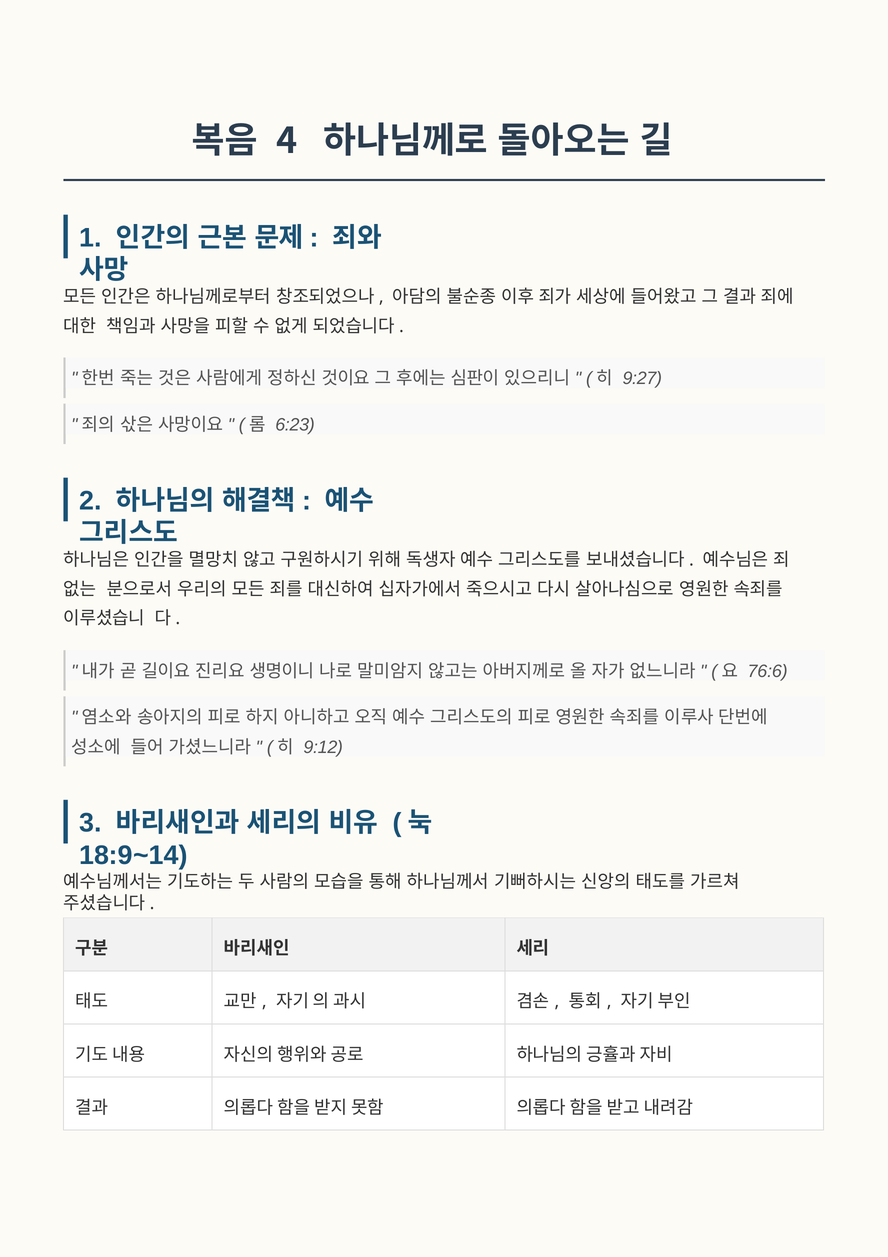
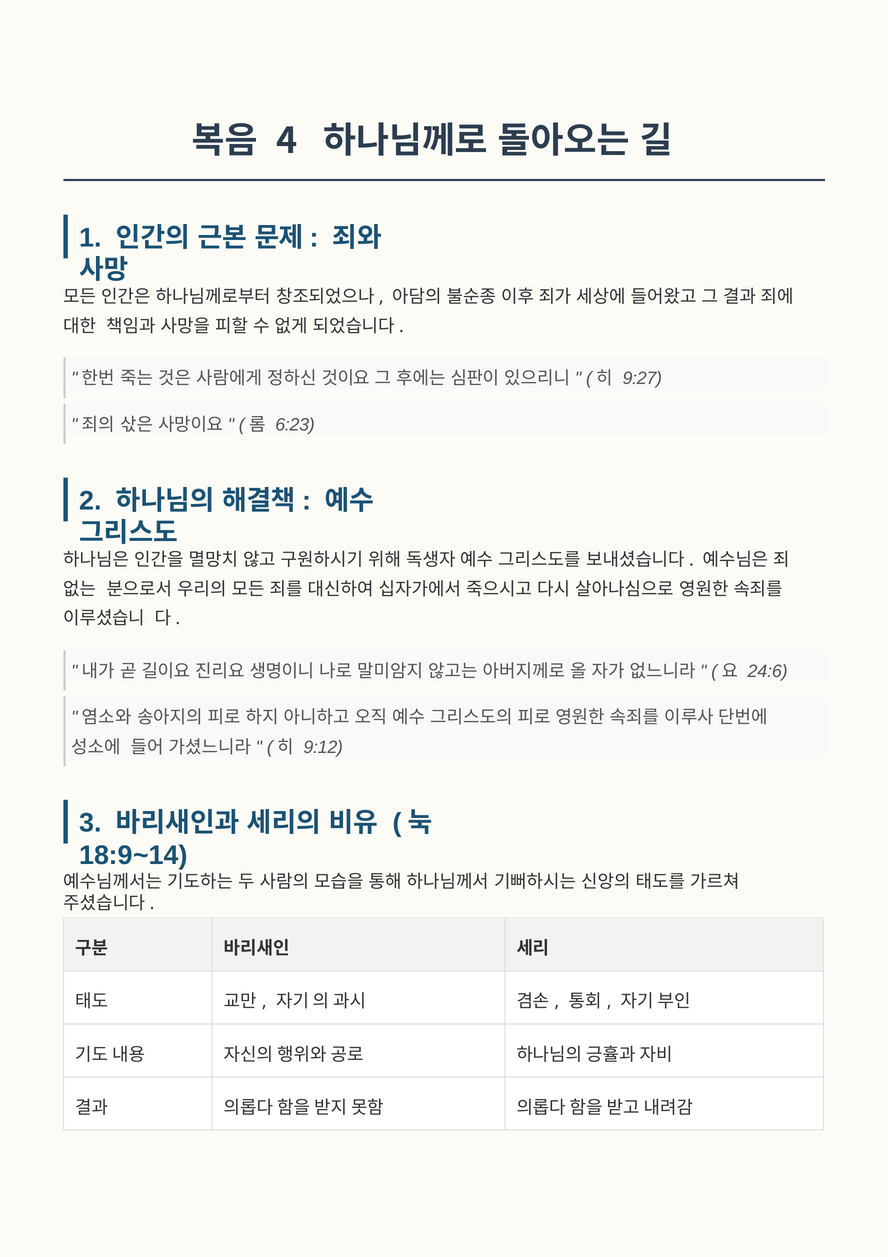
76:6: 76:6 -> 24:6
